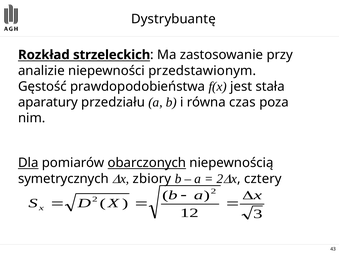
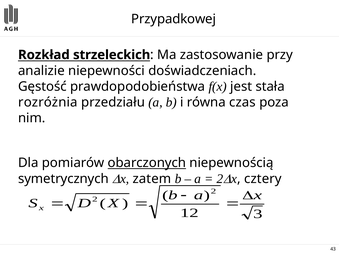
Dystrybuantę: Dystrybuantę -> Przypadkowej
przedstawionym: przedstawionym -> doświadczeniach
aparatury: aparatury -> rozróżnia
Dla underline: present -> none
zbiory: zbiory -> zatem
